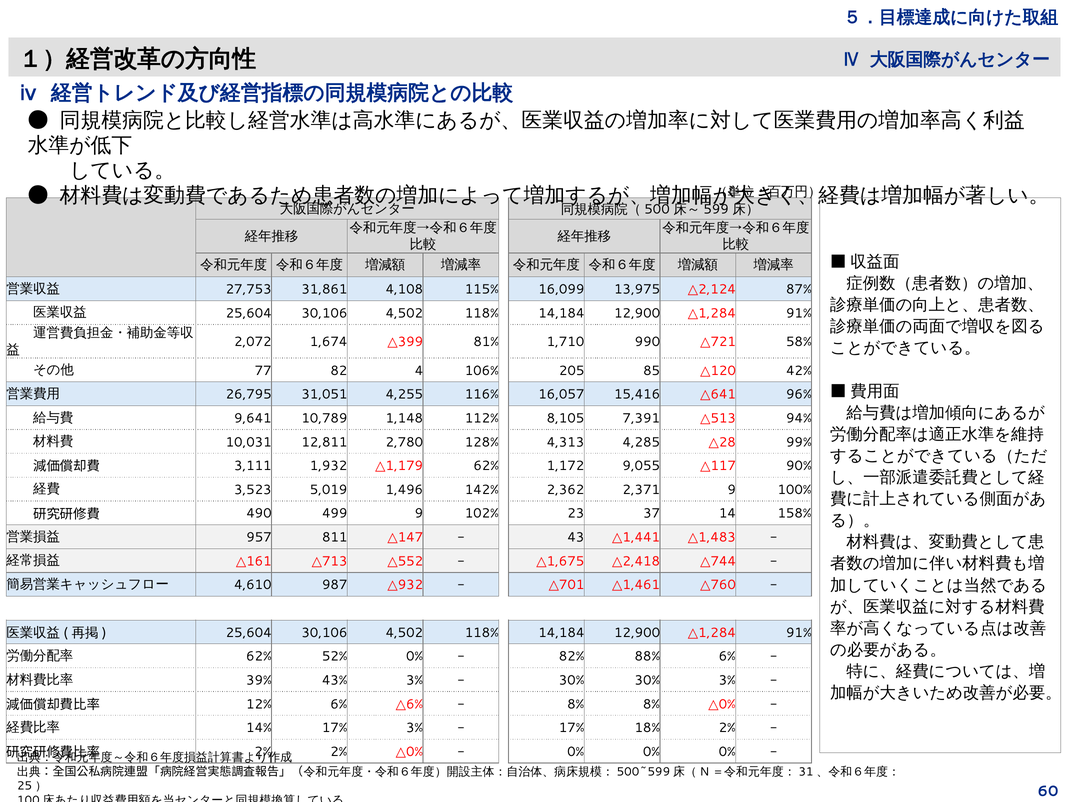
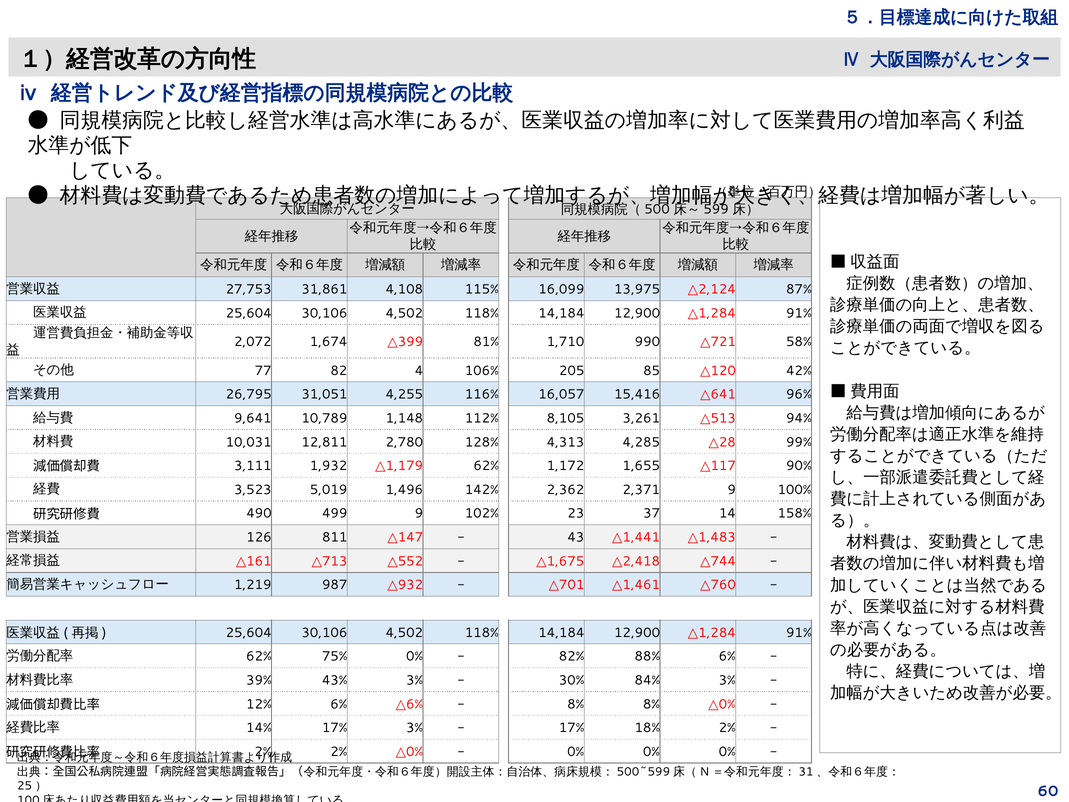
7,391: 7,391 -> 3,261
9,055: 9,055 -> 1,655
957: 957 -> 126
4,610: 4,610 -> 1,219
52%: 52% -> 75%
30% 30%: 30% -> 84%
